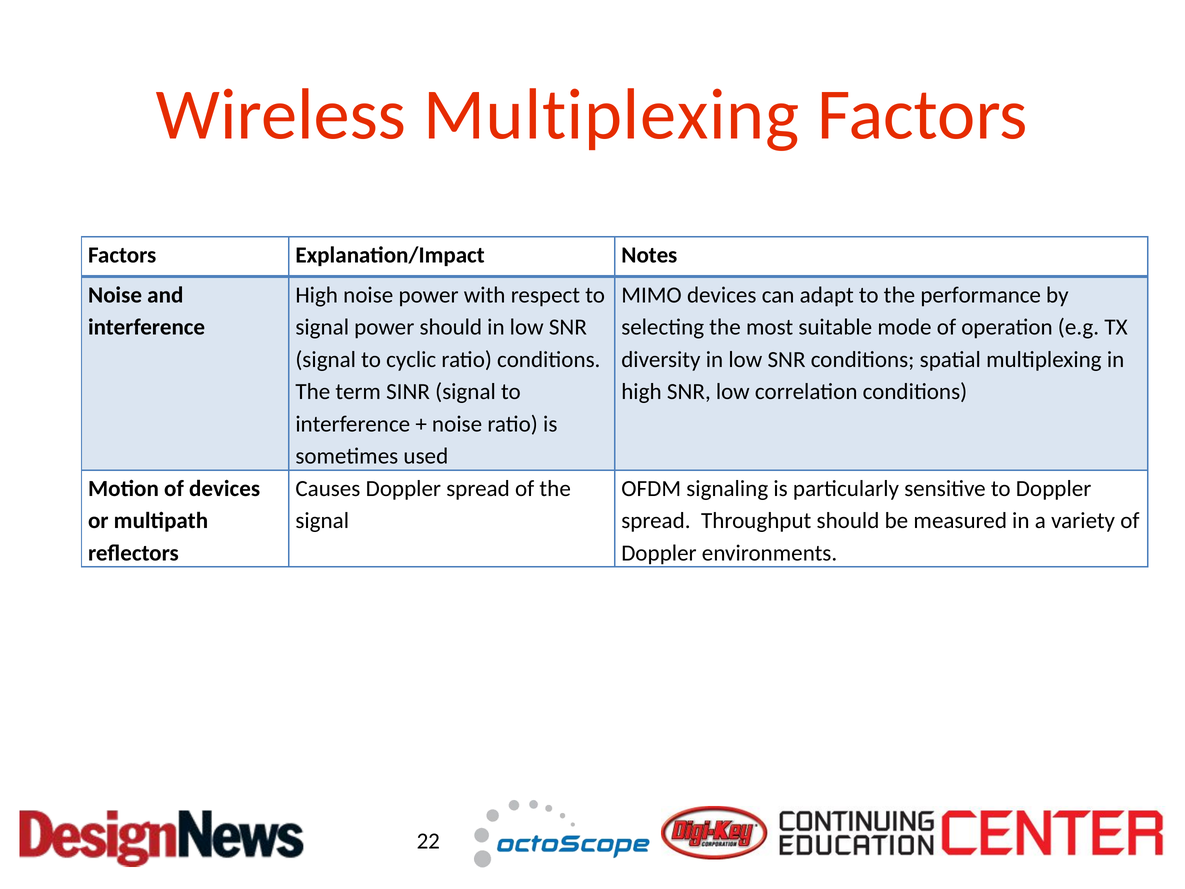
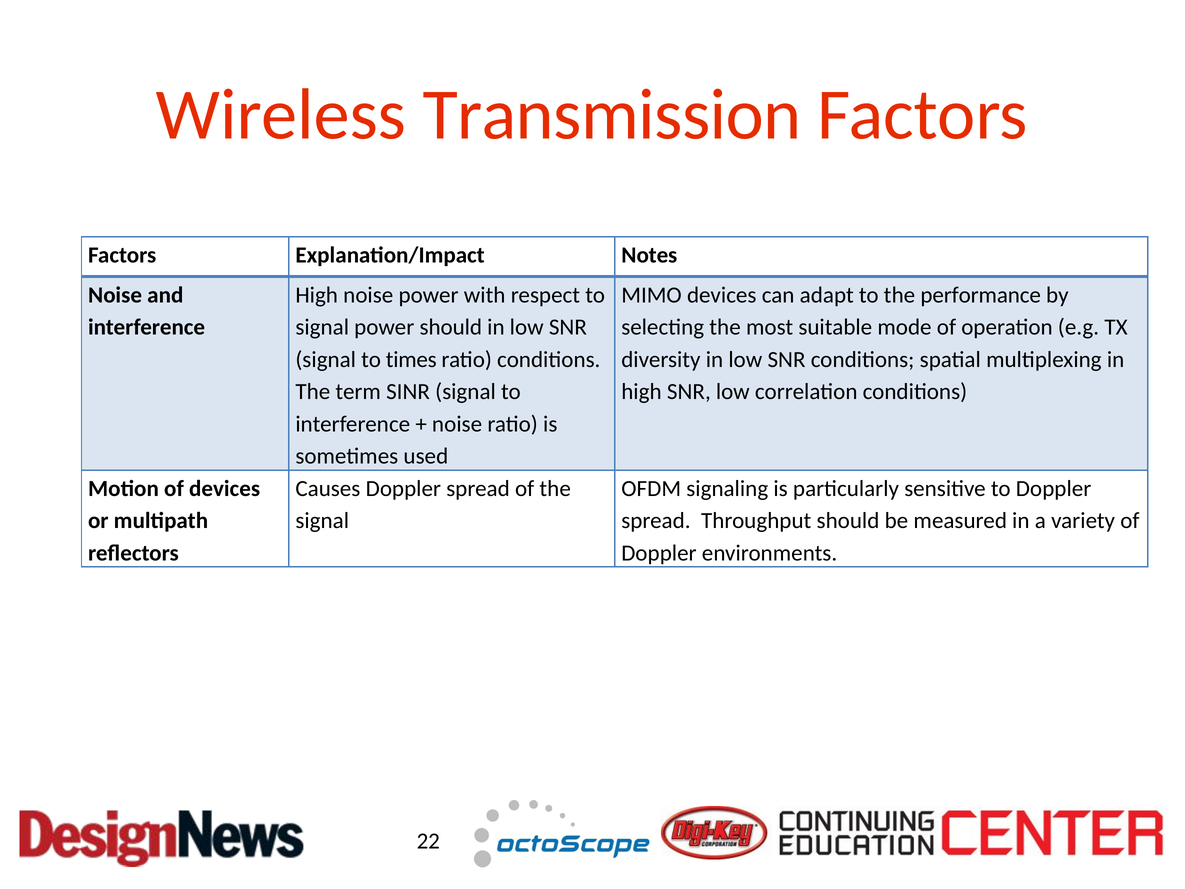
Wireless Multiplexing: Multiplexing -> Transmission
cyclic: cyclic -> times
